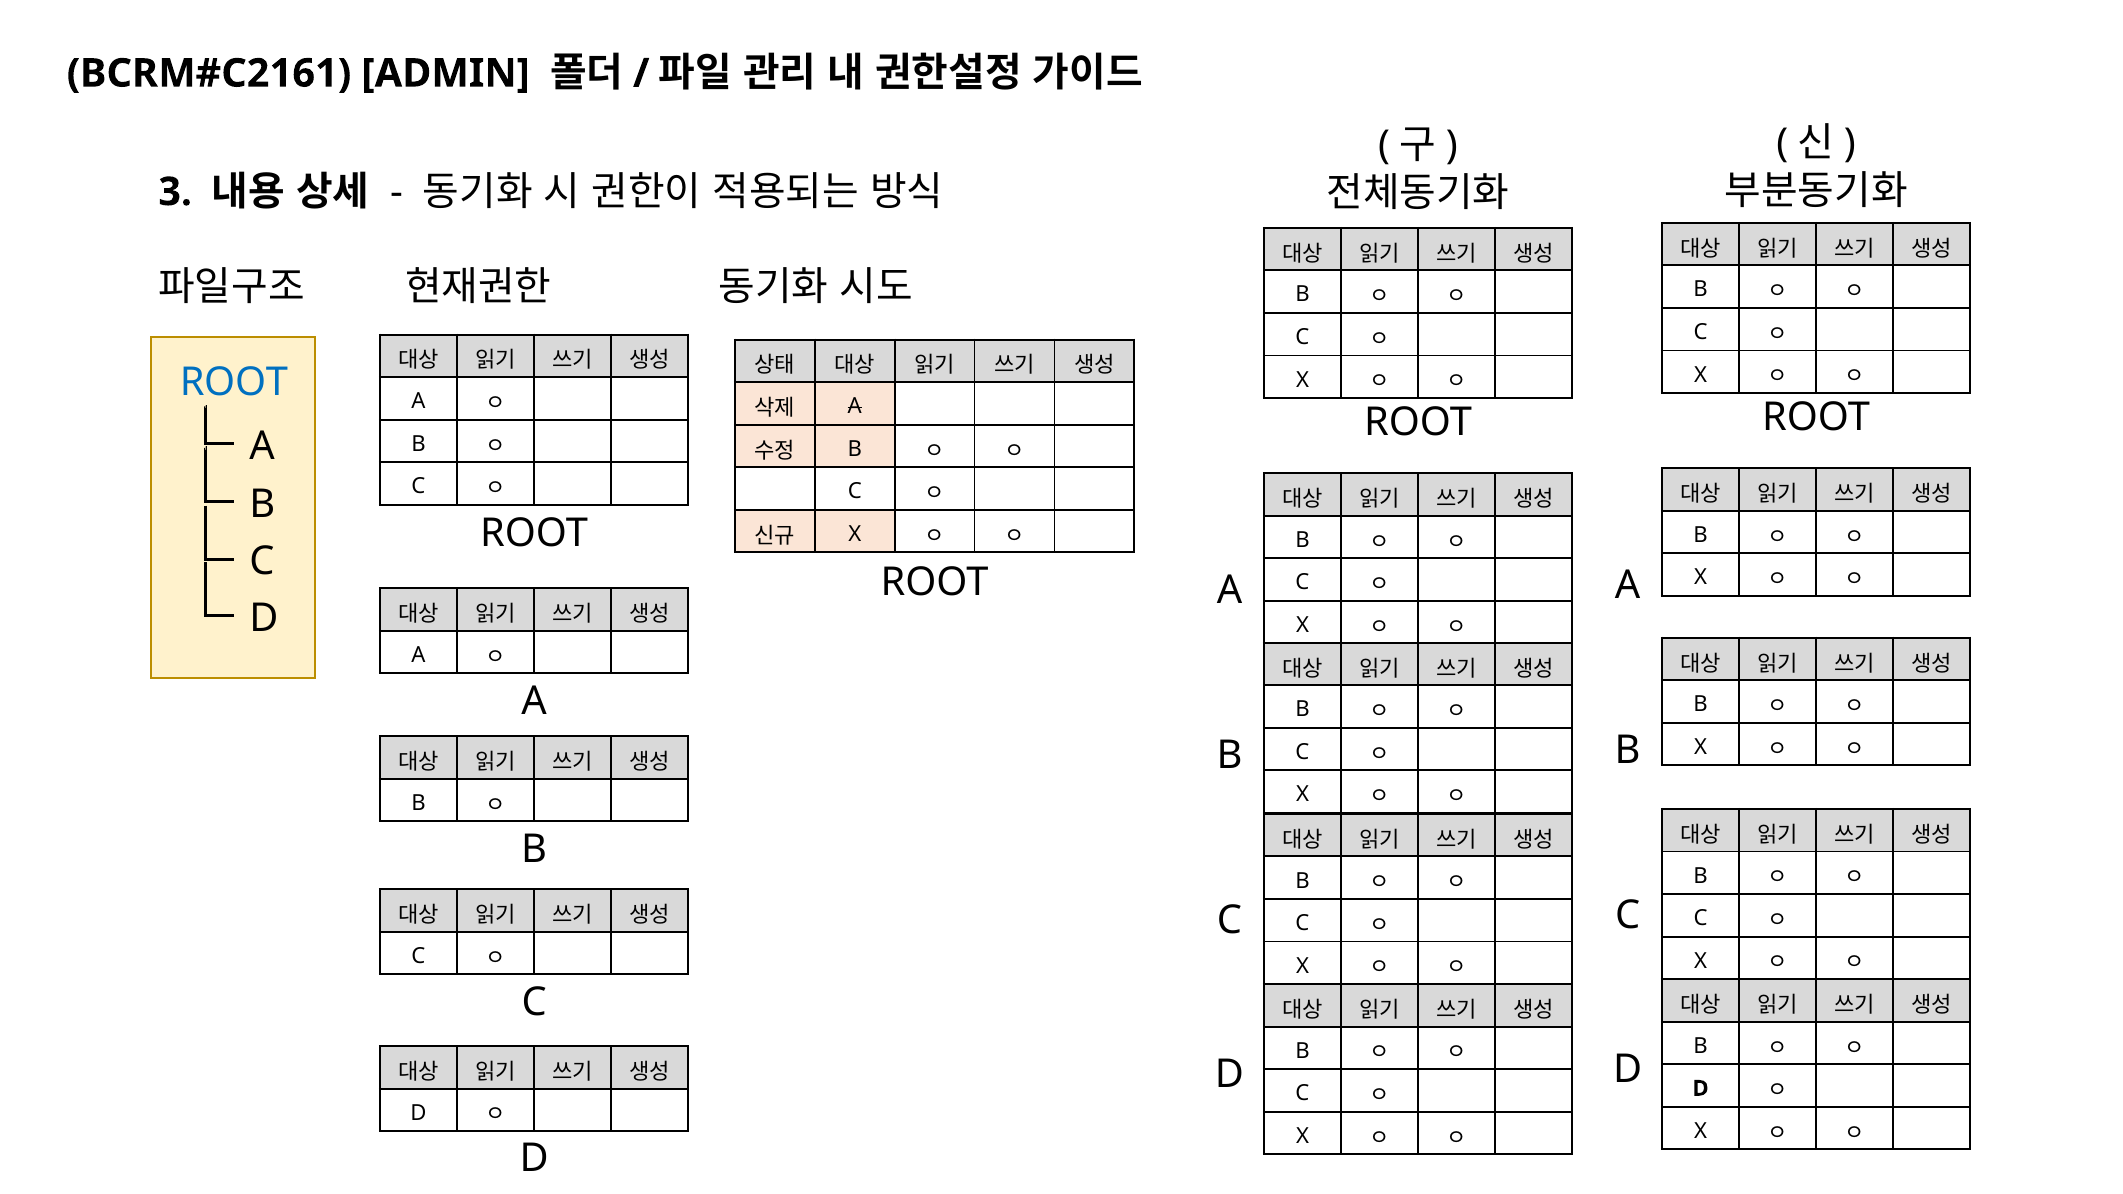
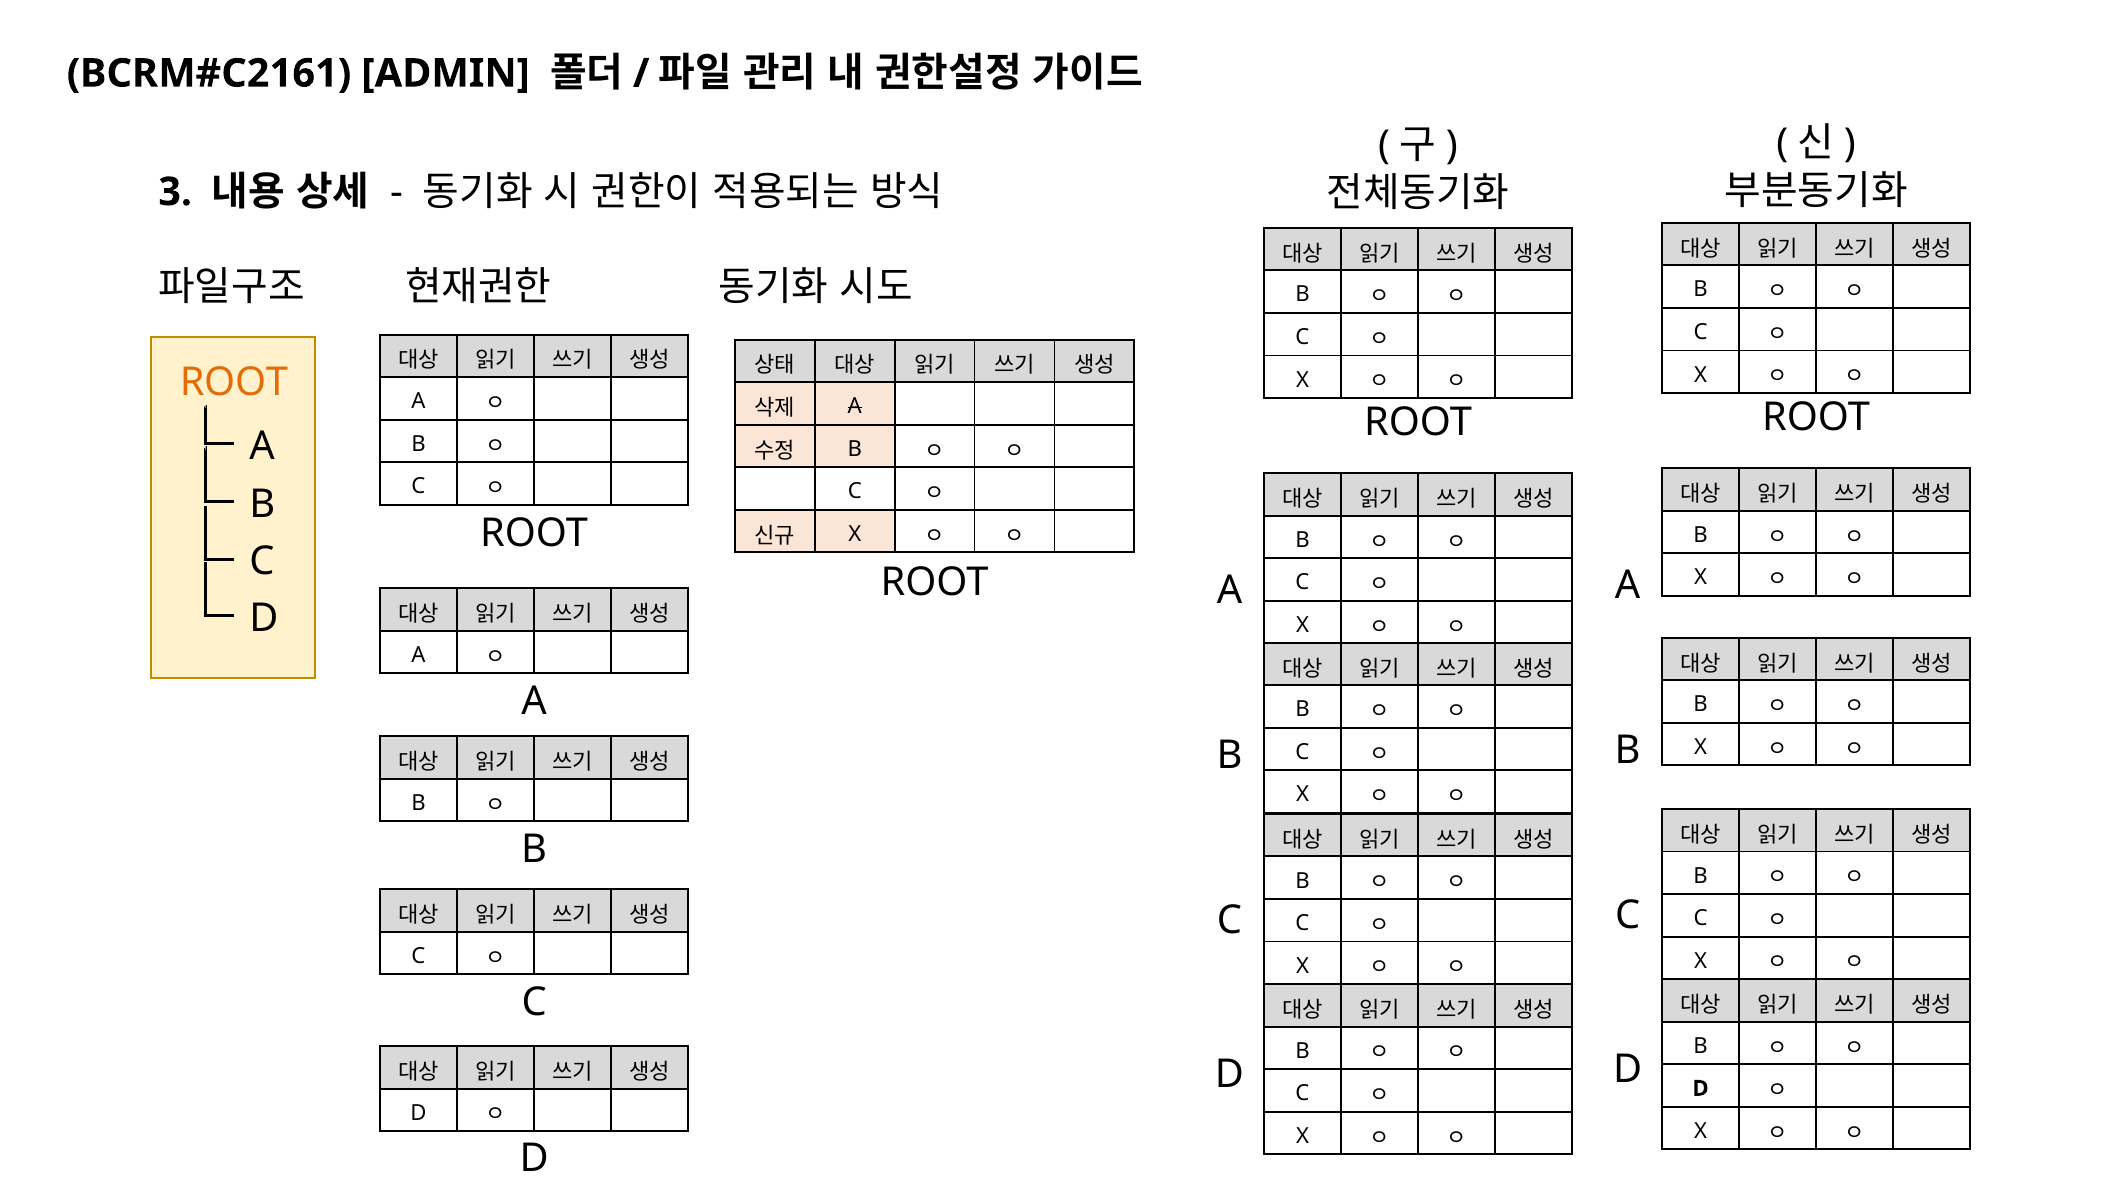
ROOT at (234, 382) colour: blue -> orange
